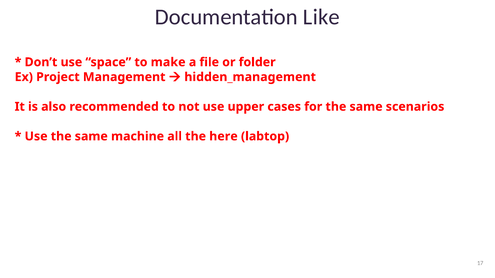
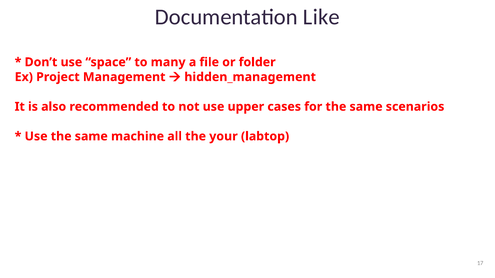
make: make -> many
here: here -> your
